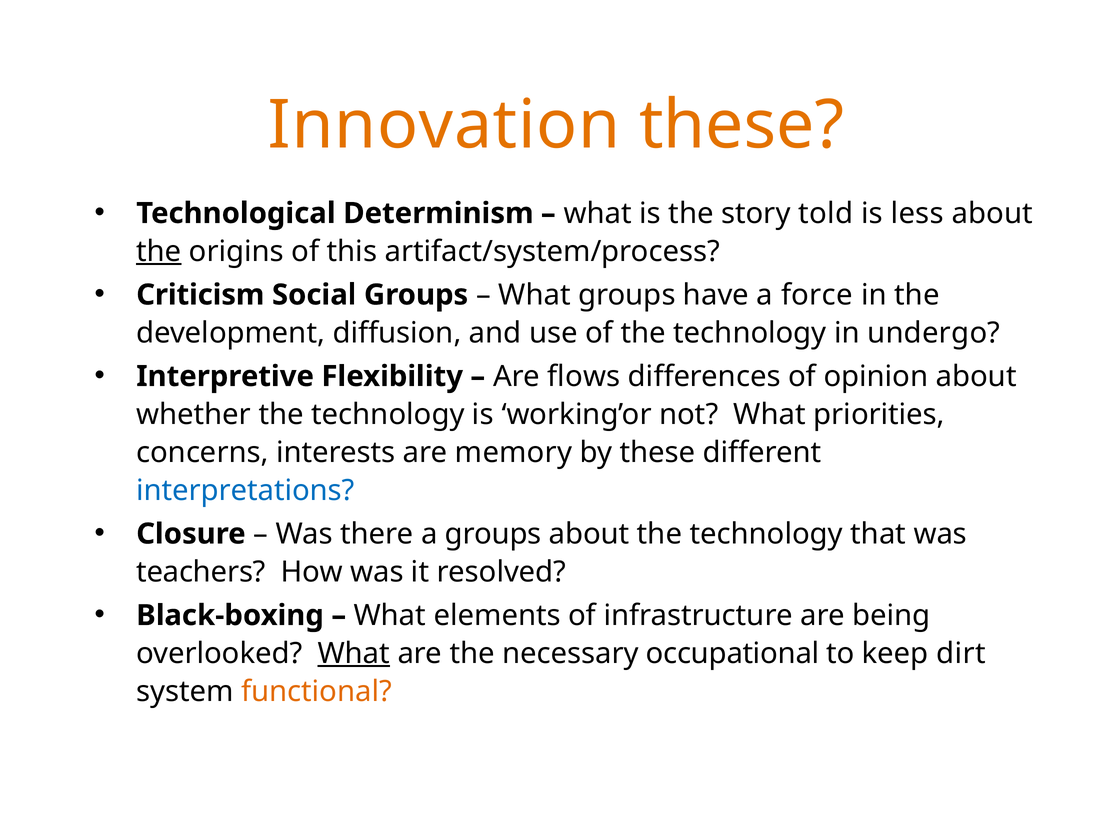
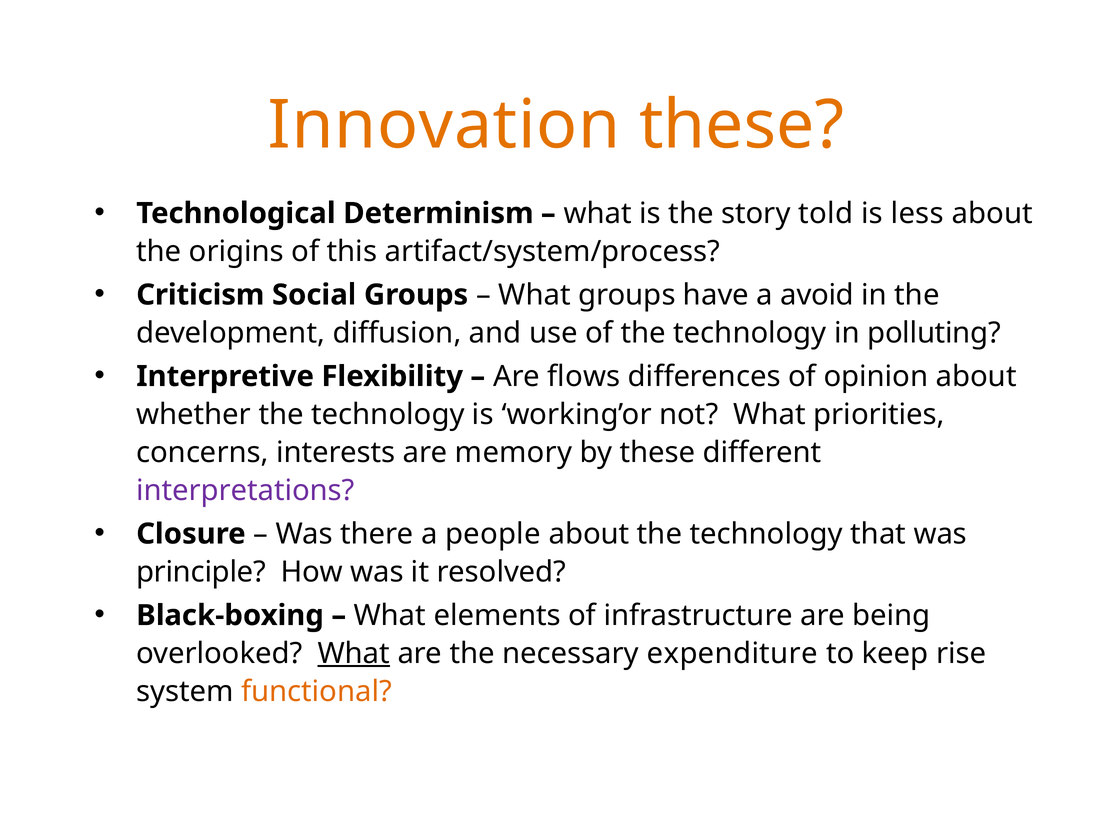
the at (159, 251) underline: present -> none
force: force -> avoid
undergo: undergo -> polluting
interpretations colour: blue -> purple
a groups: groups -> people
teachers: teachers -> principle
occupational: occupational -> expenditure
dirt: dirt -> rise
